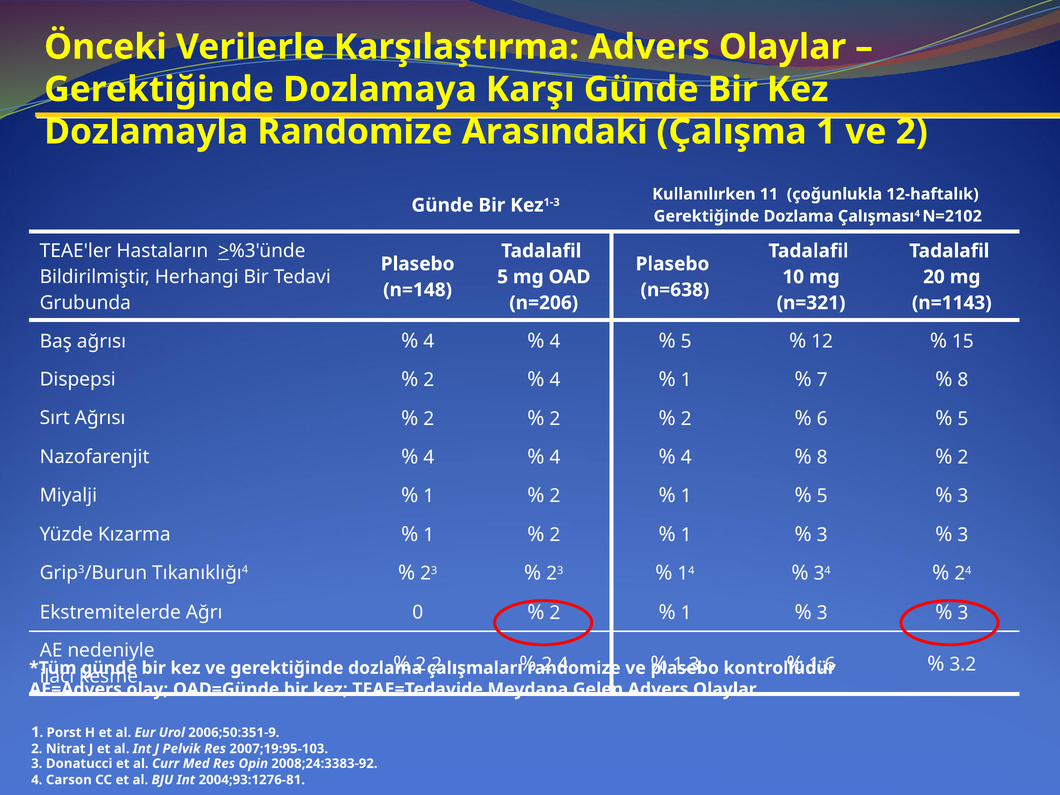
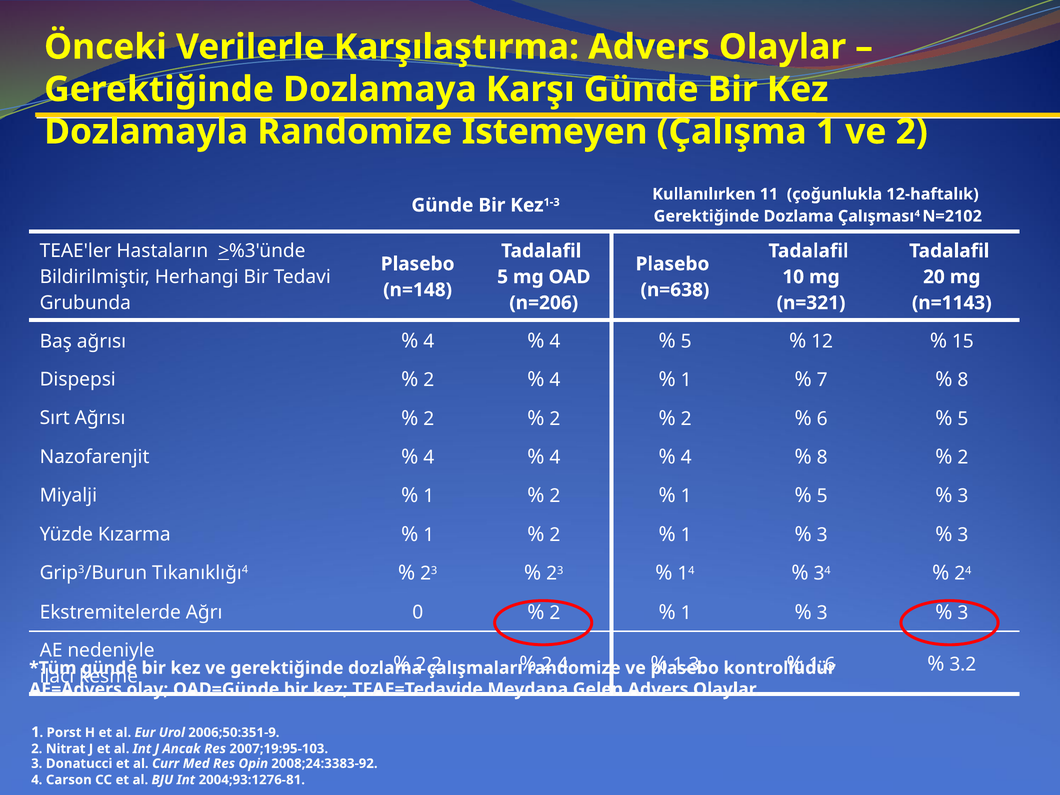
Arasındaki: Arasındaki -> Istemeyen
Pelvik: Pelvik -> Ancak
